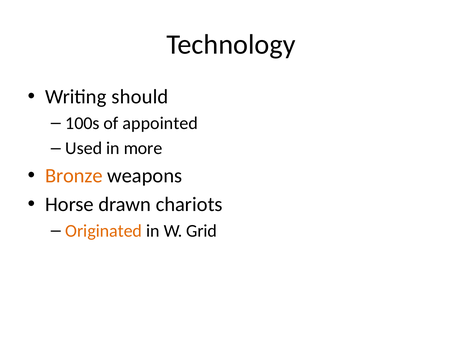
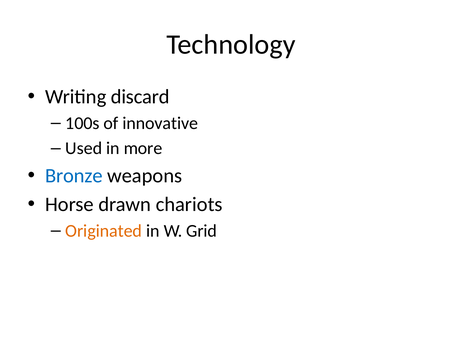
should: should -> discard
appointed: appointed -> innovative
Bronze colour: orange -> blue
